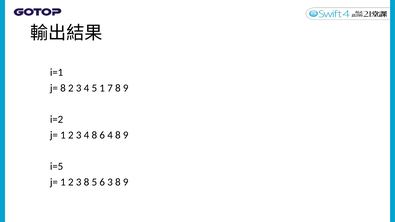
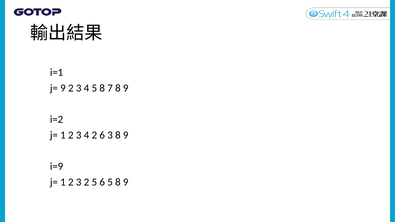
j= 8: 8 -> 9
4 5 1: 1 -> 8
3 4 8: 8 -> 2
6 4: 4 -> 3
i=5: i=5 -> i=9
2 3 8: 8 -> 2
6 3: 3 -> 5
